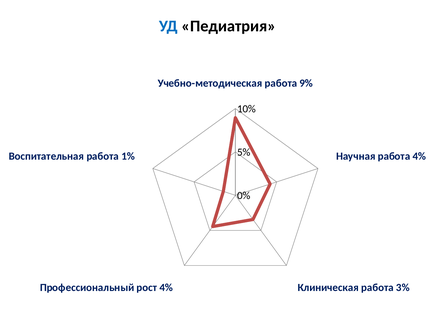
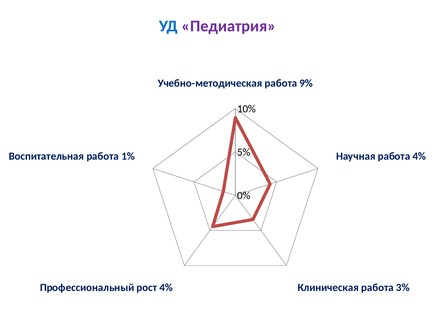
Педиатрия colour: black -> purple
